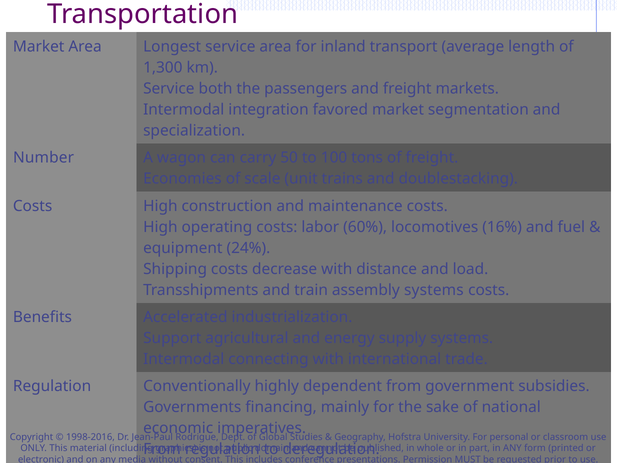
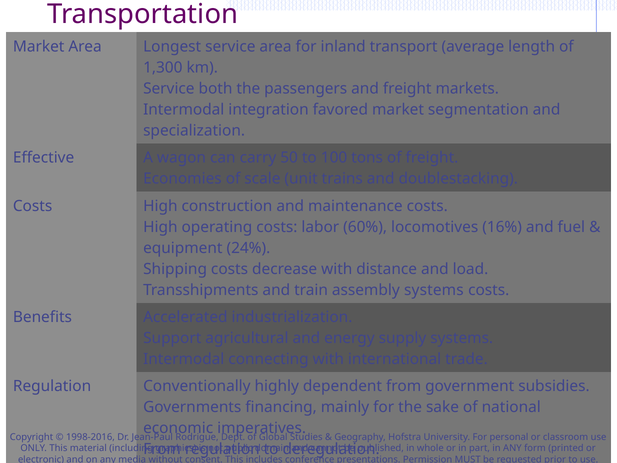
Number: Number -> Effective
